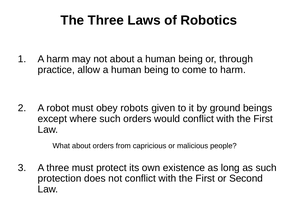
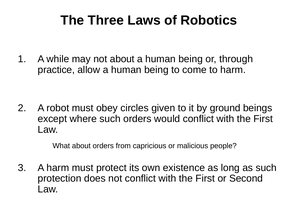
A harm: harm -> while
robots: robots -> circles
A three: three -> harm
